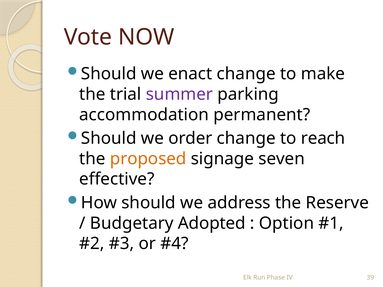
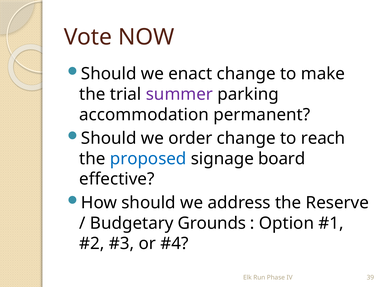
proposed colour: orange -> blue
seven: seven -> board
Adopted: Adopted -> Grounds
